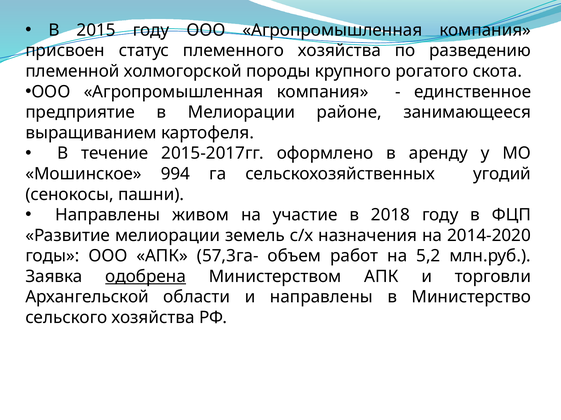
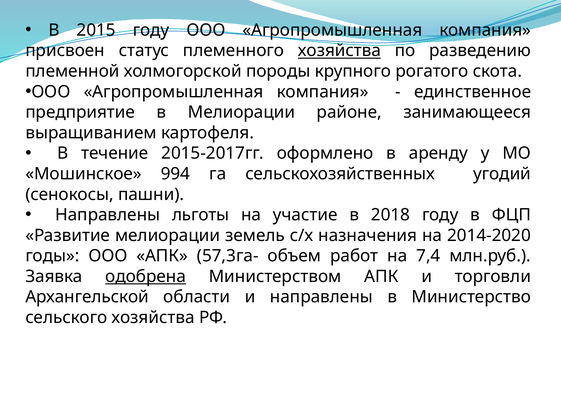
хозяйства at (339, 51) underline: none -> present
живом: живом -> льготы
5,2: 5,2 -> 7,4
